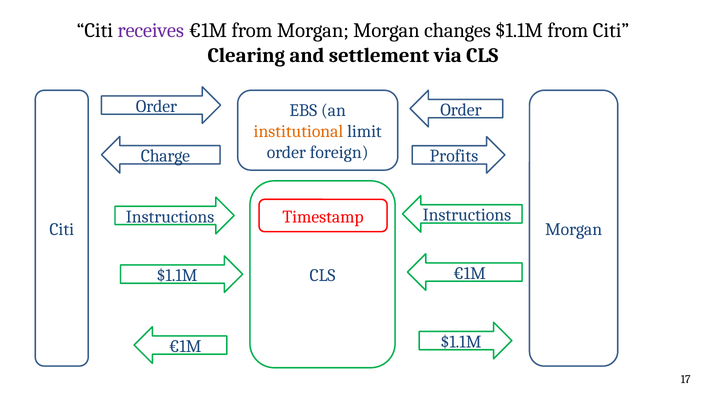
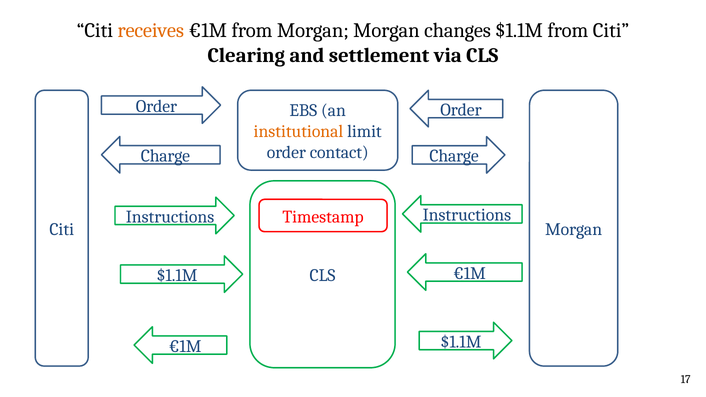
receives colour: purple -> orange
foreign: foreign -> contact
Profits at (454, 156): Profits -> Charge
